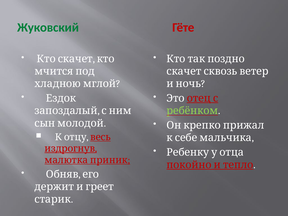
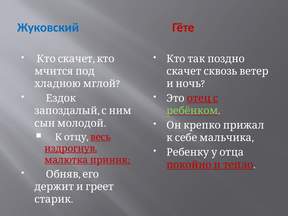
Жуковский colour: green -> blue
